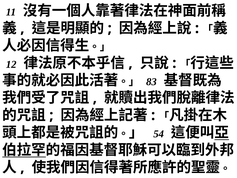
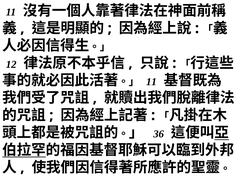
83 at (151, 82): 83 -> 11
54: 54 -> 36
